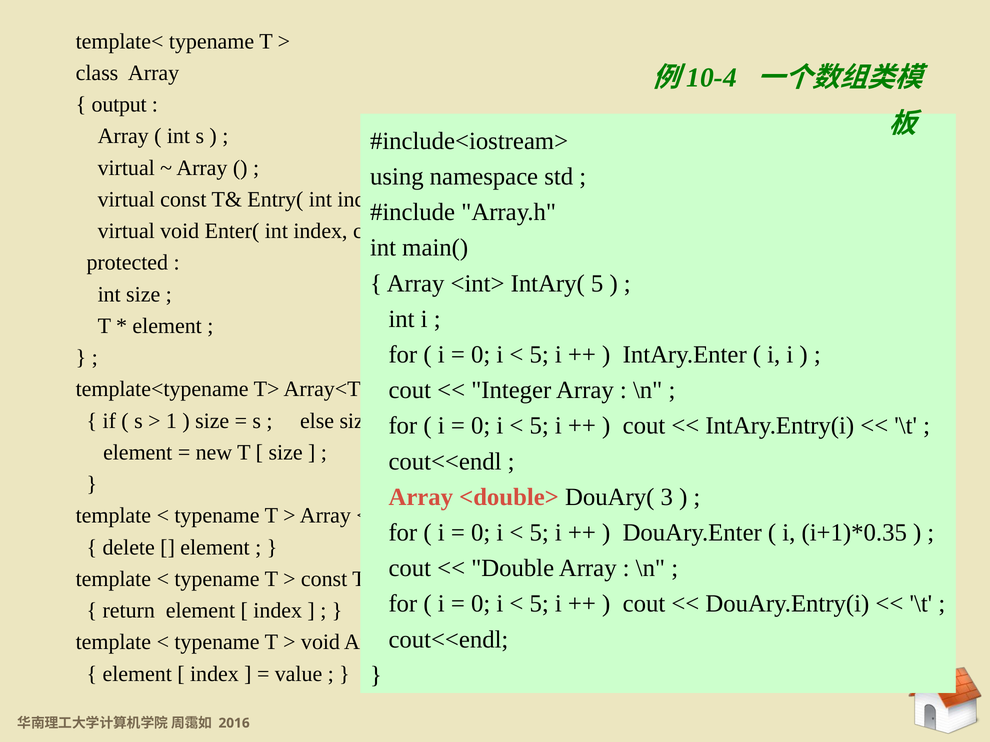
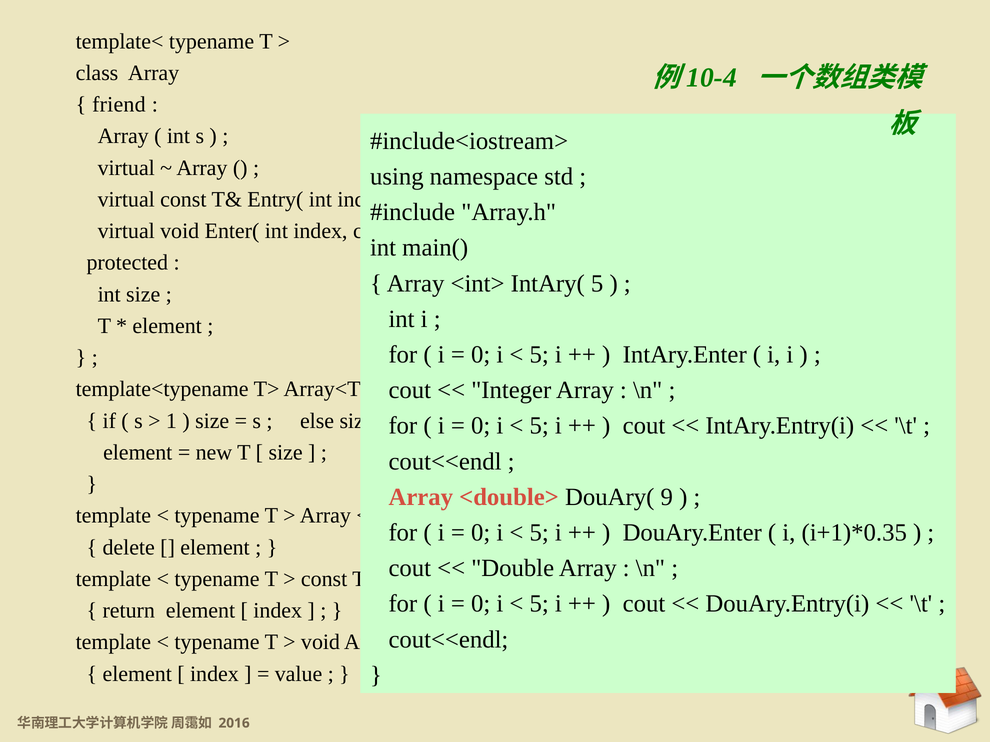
output: output -> friend
3: 3 -> 9
